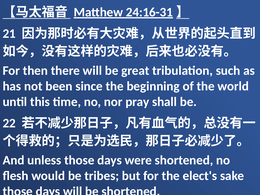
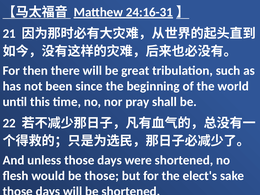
be tribes: tribes -> those
